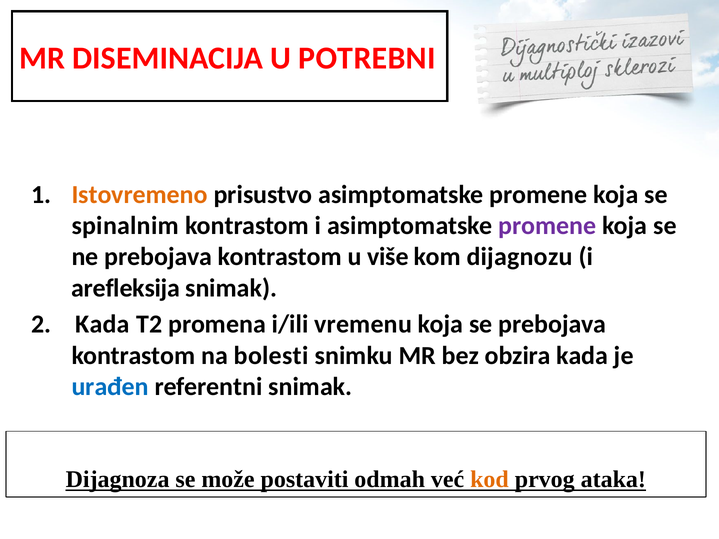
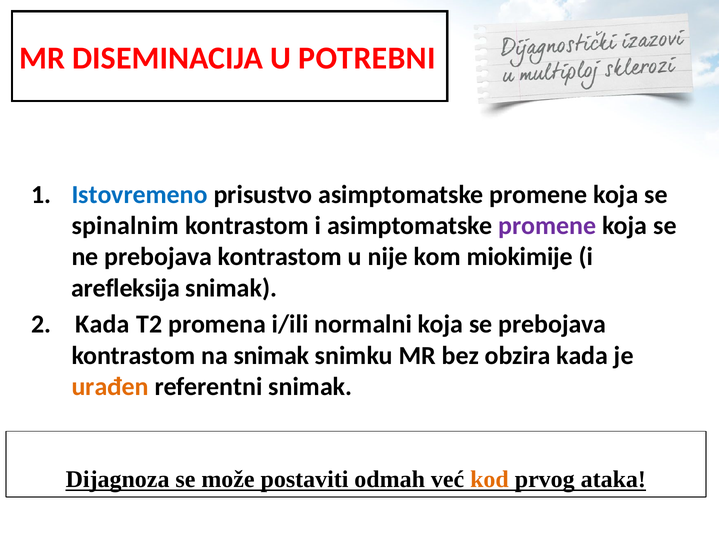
Istovremeno colour: orange -> blue
više: više -> nije
dijagnozu: dijagnozu -> miokimije
vremenu: vremenu -> normalni
na bolesti: bolesti -> snimak
urađen colour: blue -> orange
